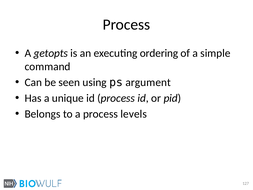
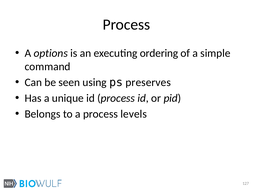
getopts: getopts -> options
argument: argument -> preserves
